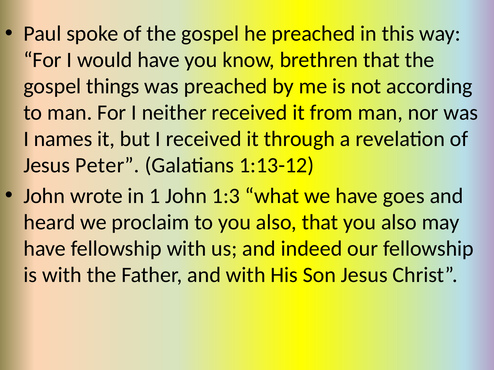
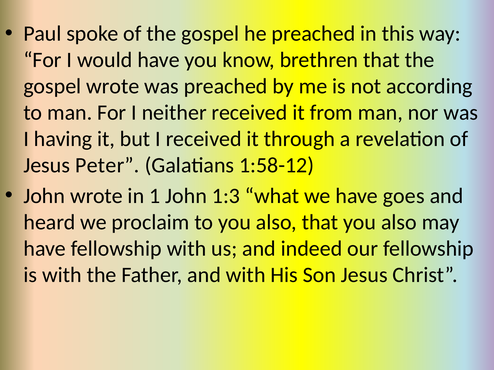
gospel things: things -> wrote
names: names -> having
1:13-12: 1:13-12 -> 1:58-12
